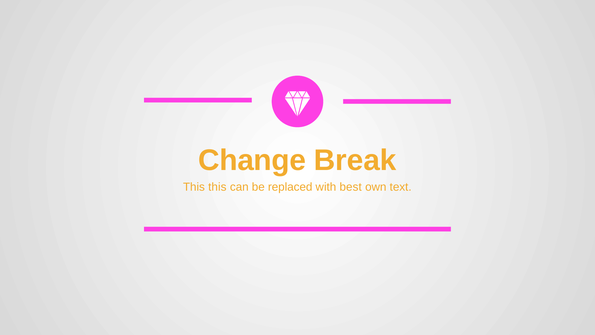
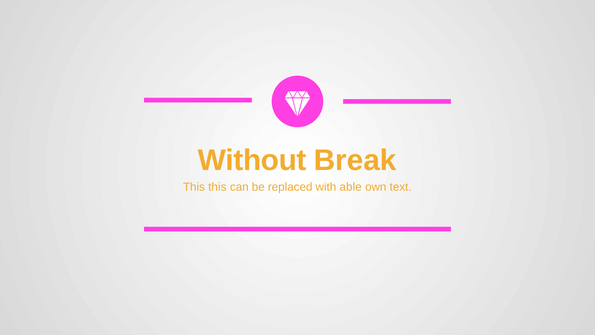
Change: Change -> Without
best: best -> able
